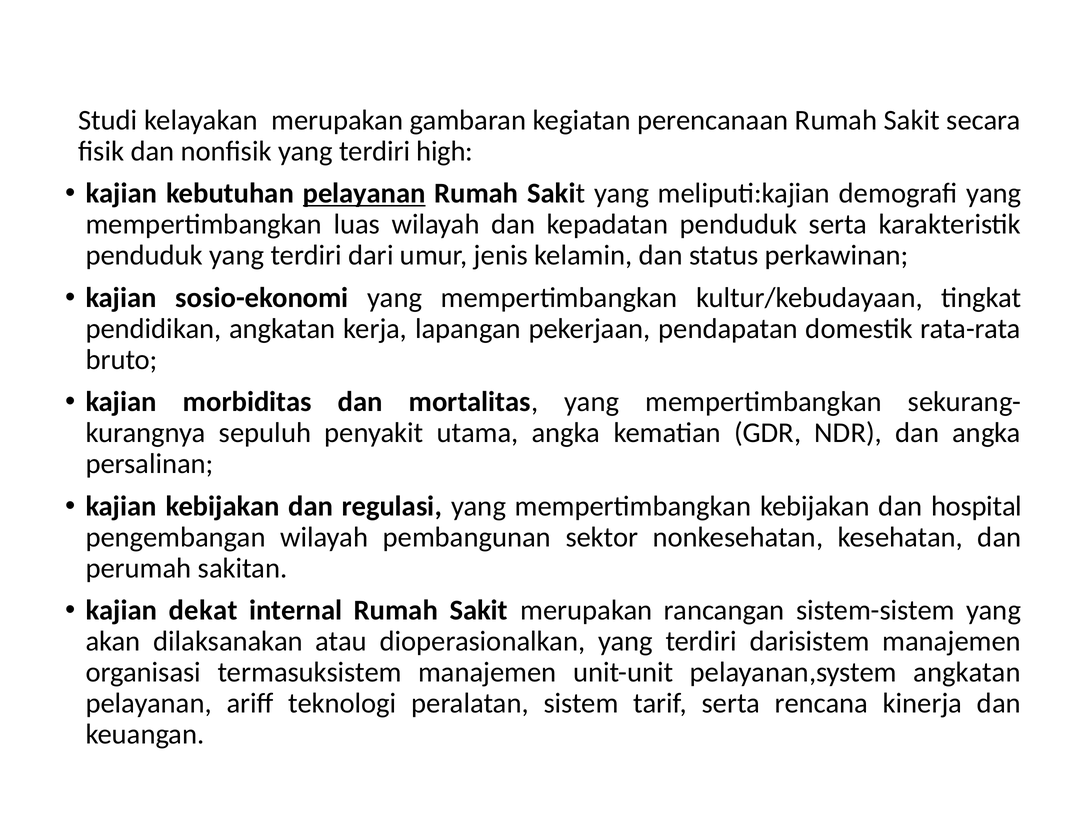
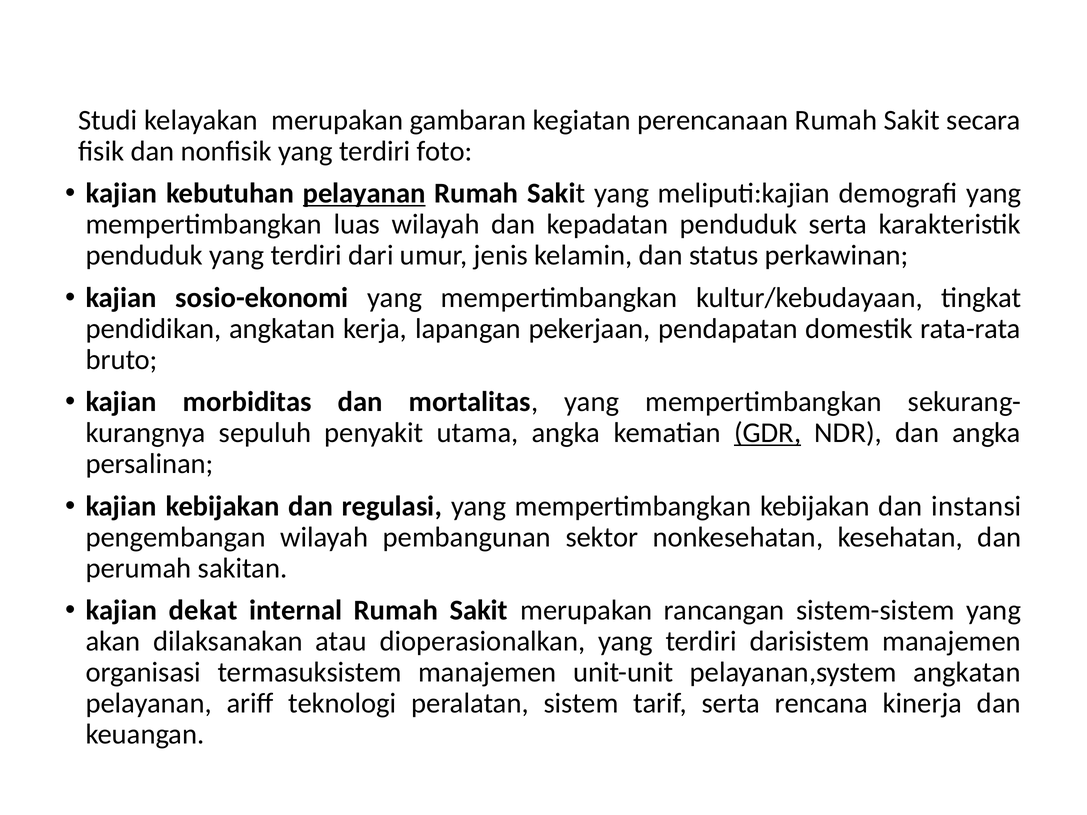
high: high -> foto
GDR underline: none -> present
hospital: hospital -> instansi
